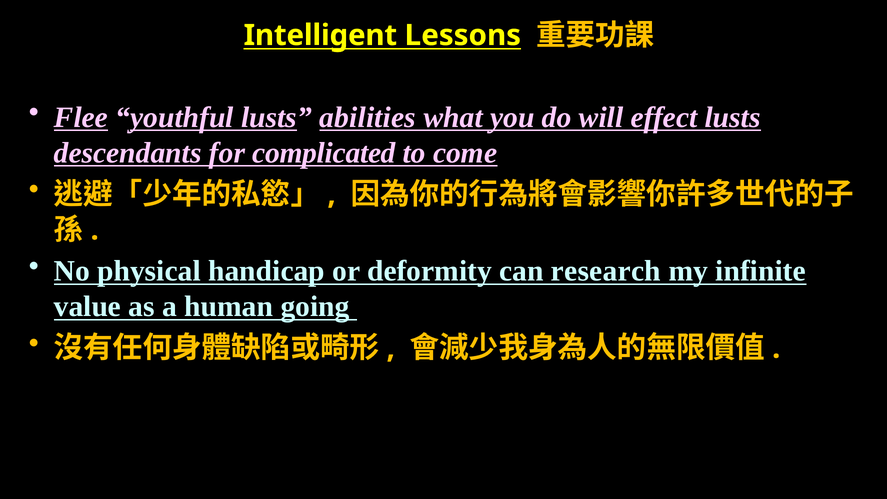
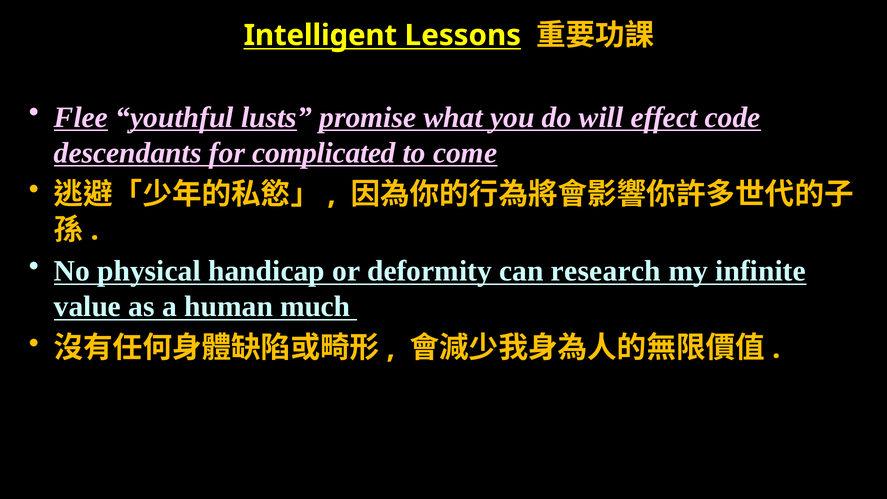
abilities: abilities -> promise
effect lusts: lusts -> code
going: going -> much
